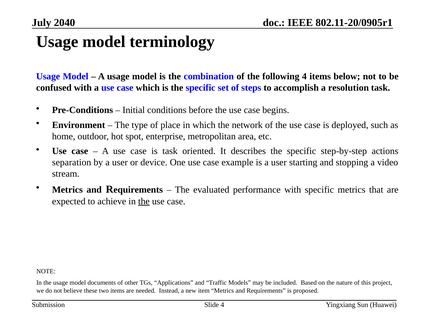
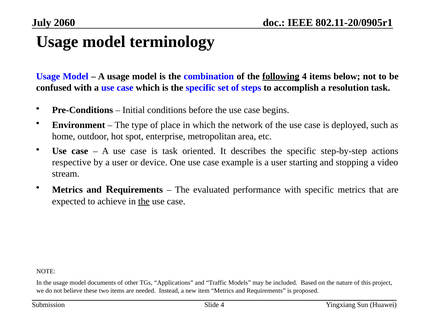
2040: 2040 -> 2060
following underline: none -> present
separation: separation -> respective
